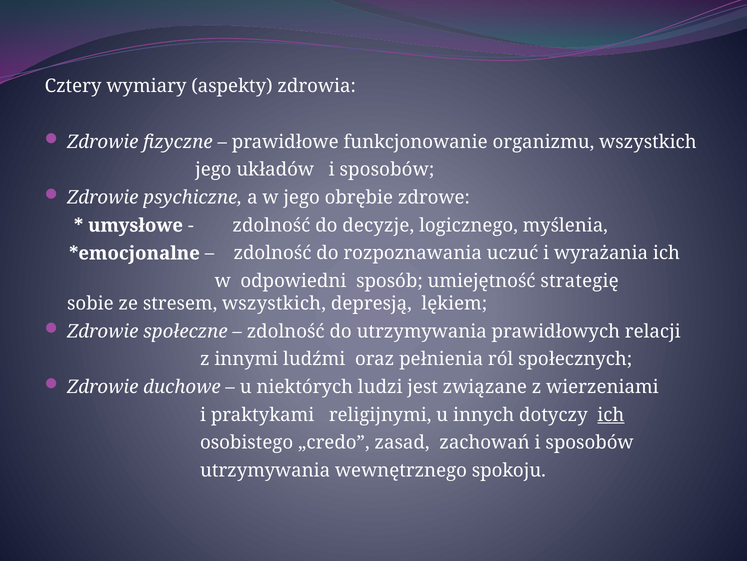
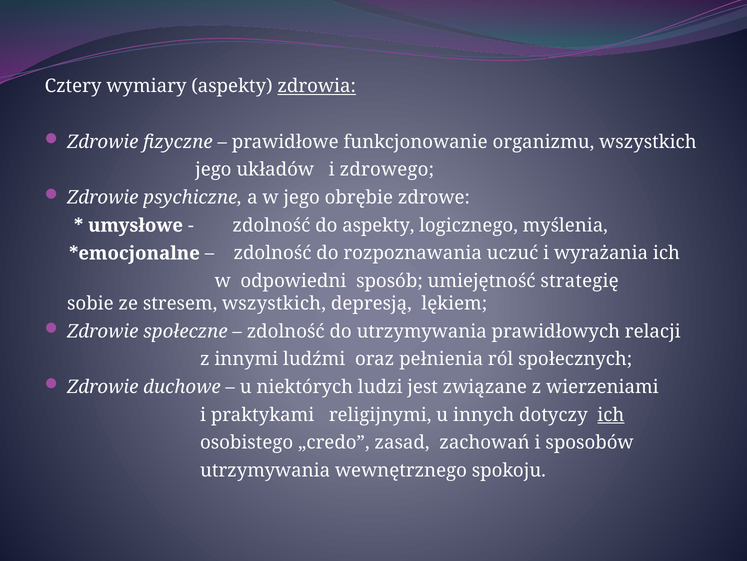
zdrowia underline: none -> present
układów i sposobów: sposobów -> zdrowego
do decyzje: decyzje -> aspekty
